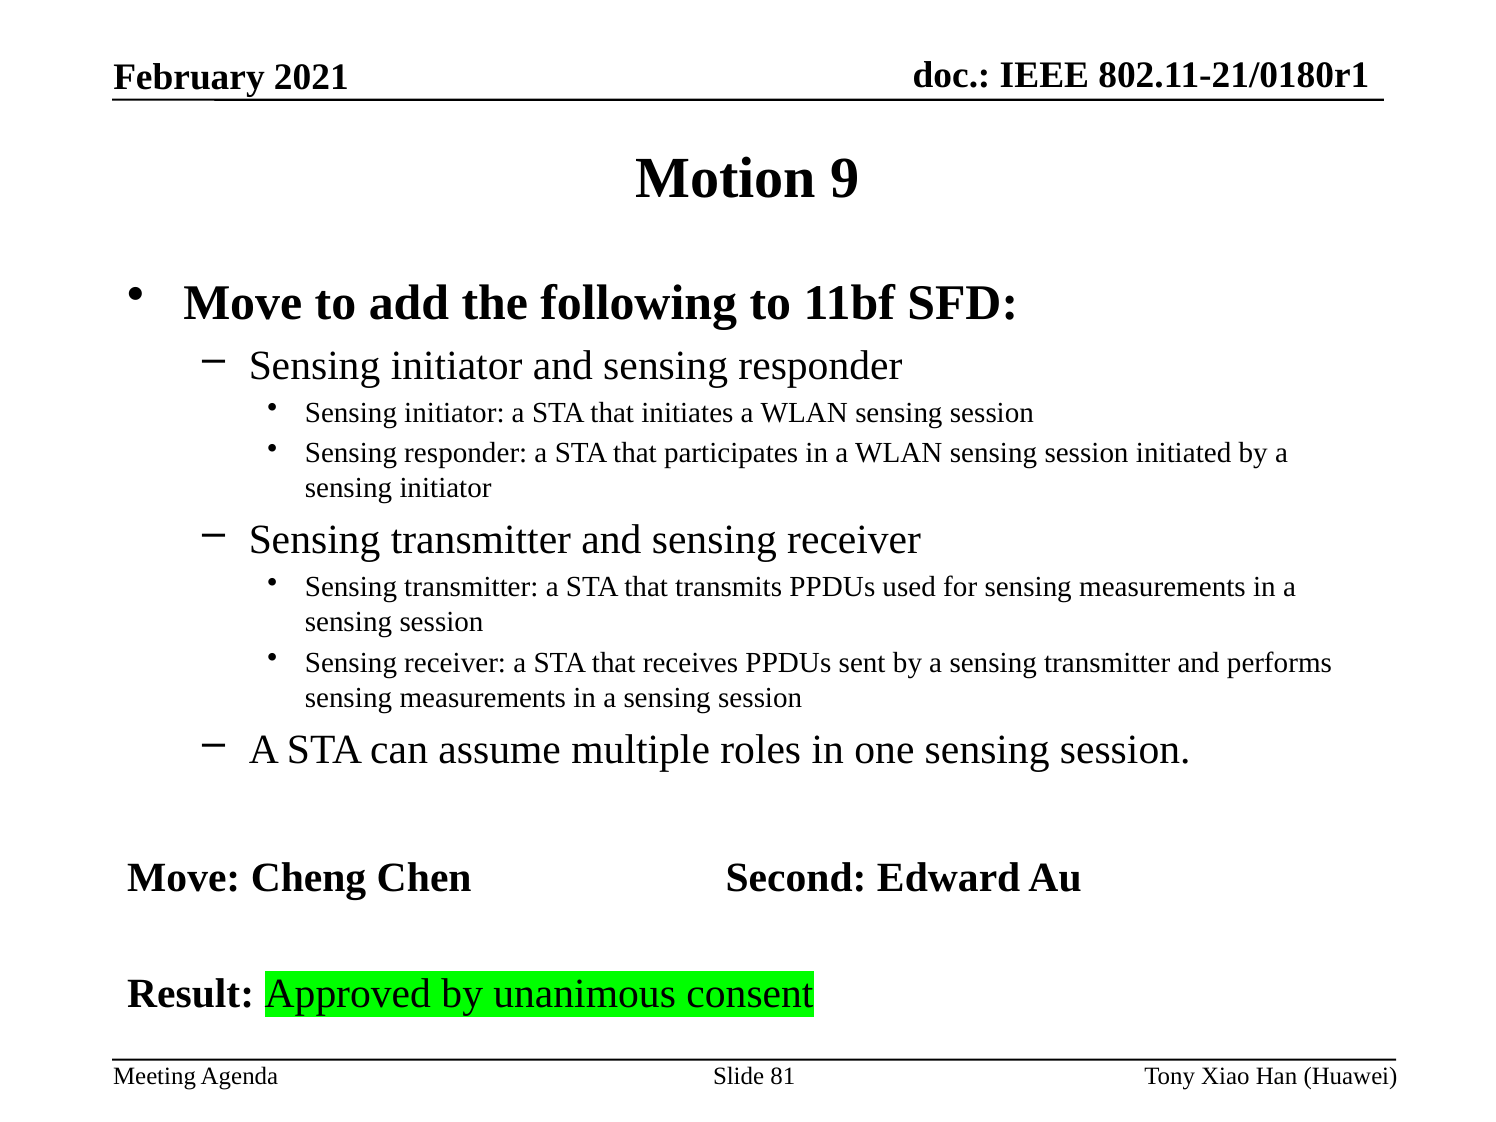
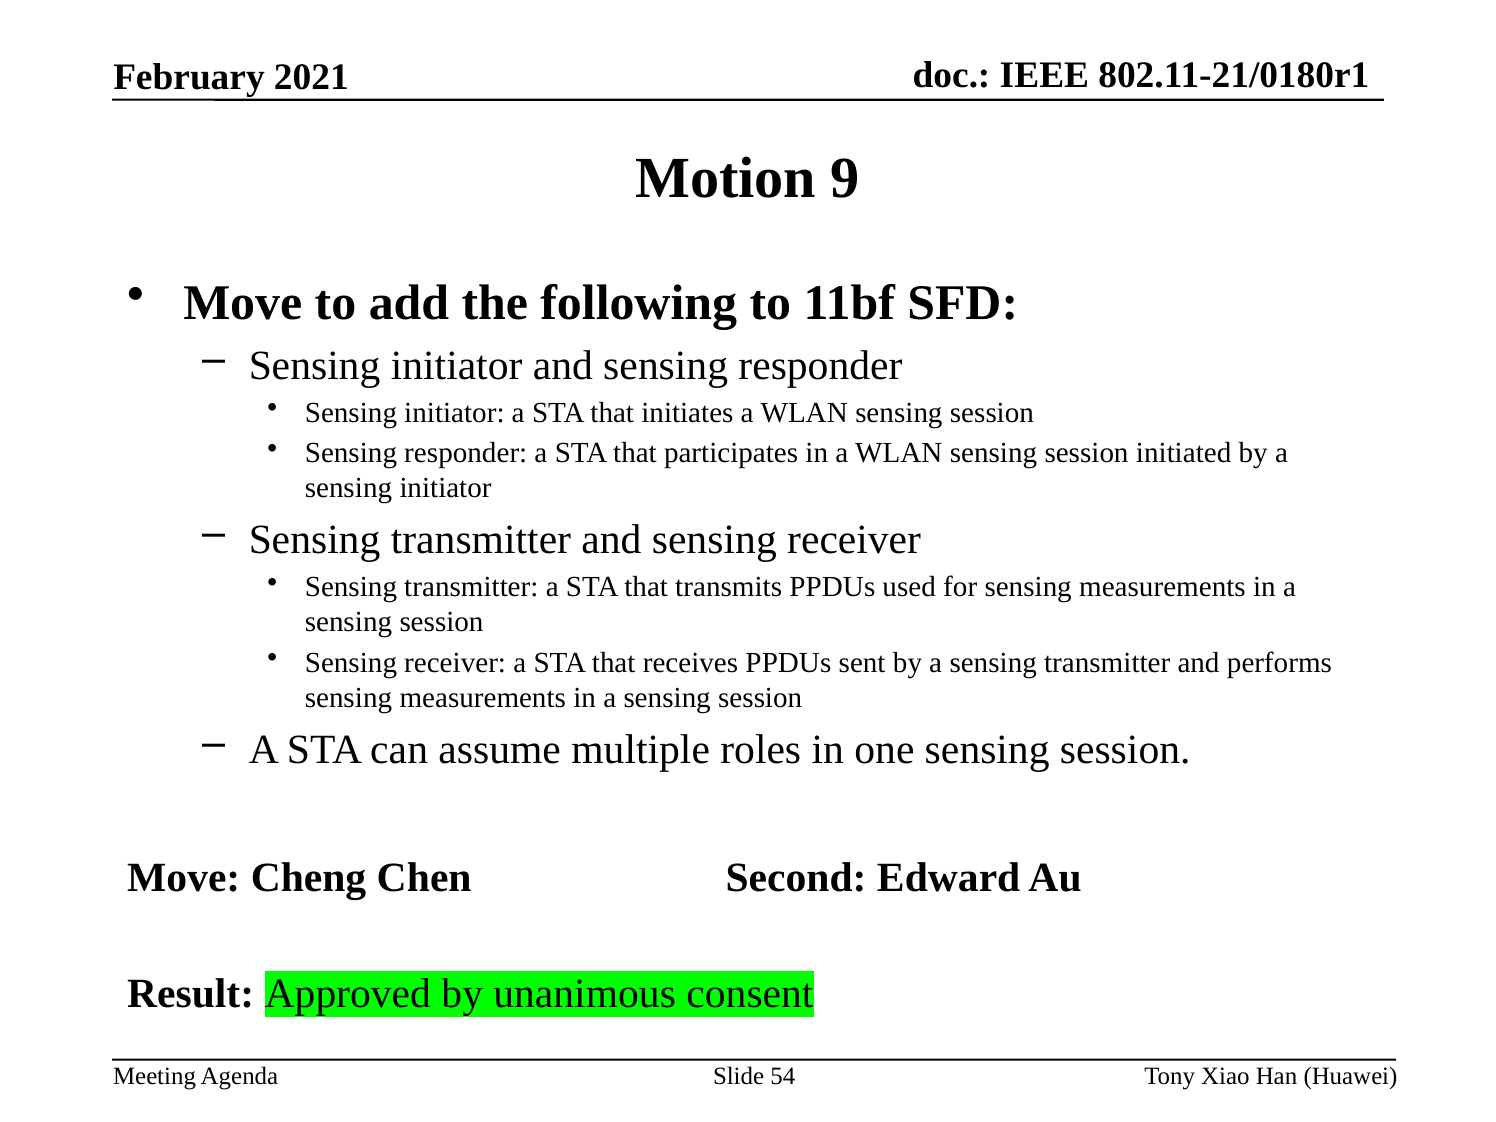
81: 81 -> 54
